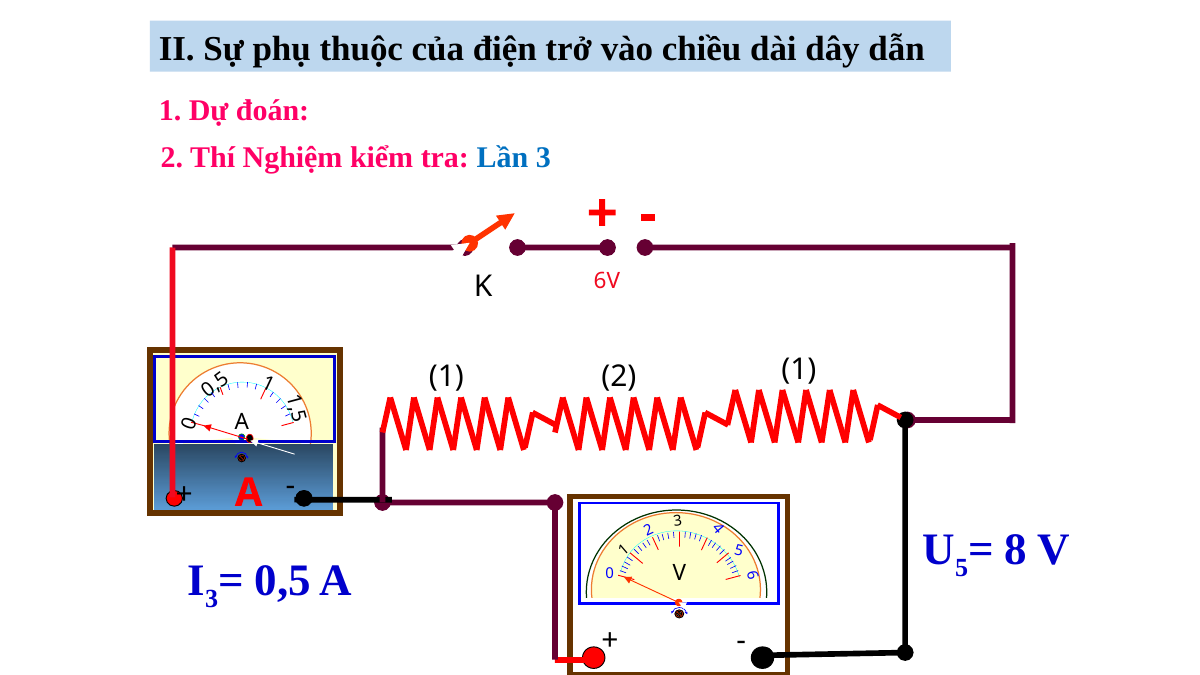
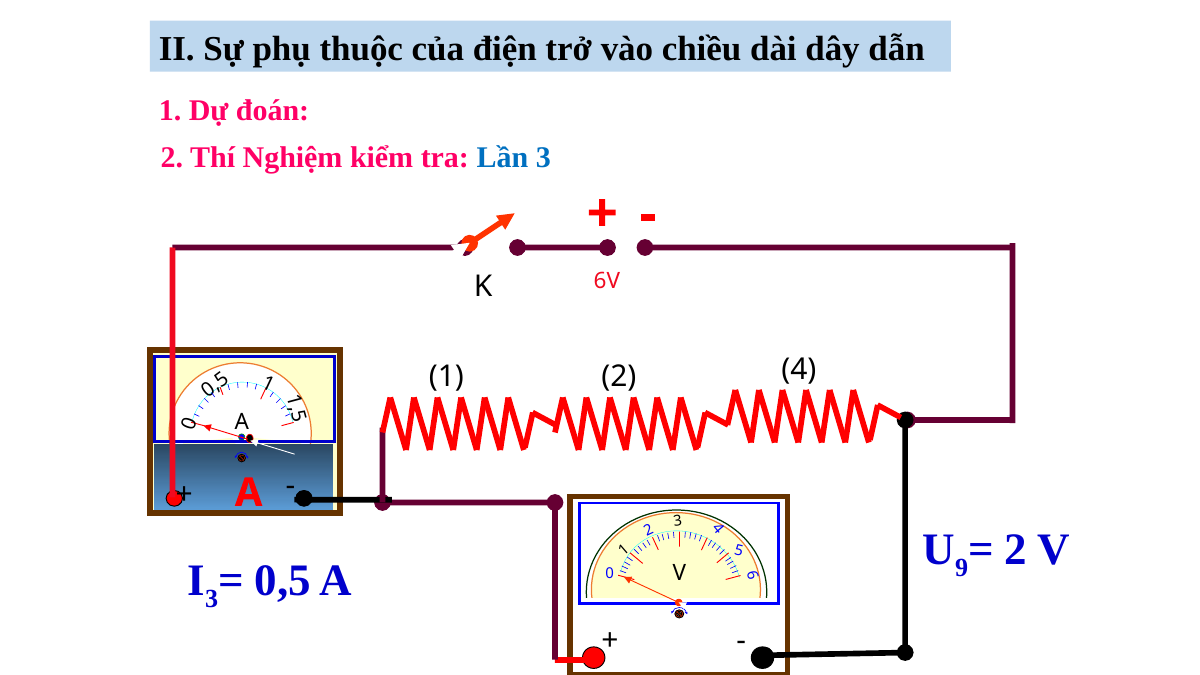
2 1: 1 -> 4
5 at (962, 568): 5 -> 9
8 at (1016, 550): 8 -> 2
